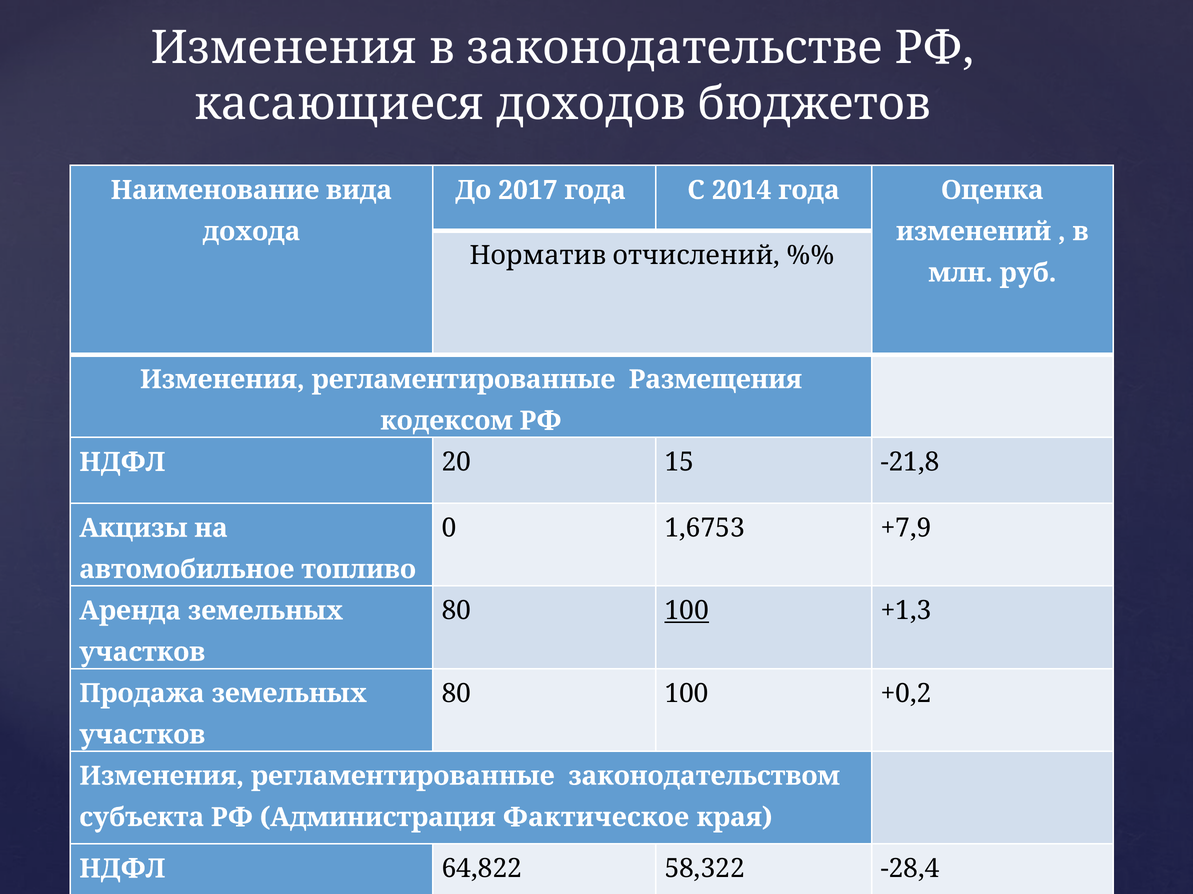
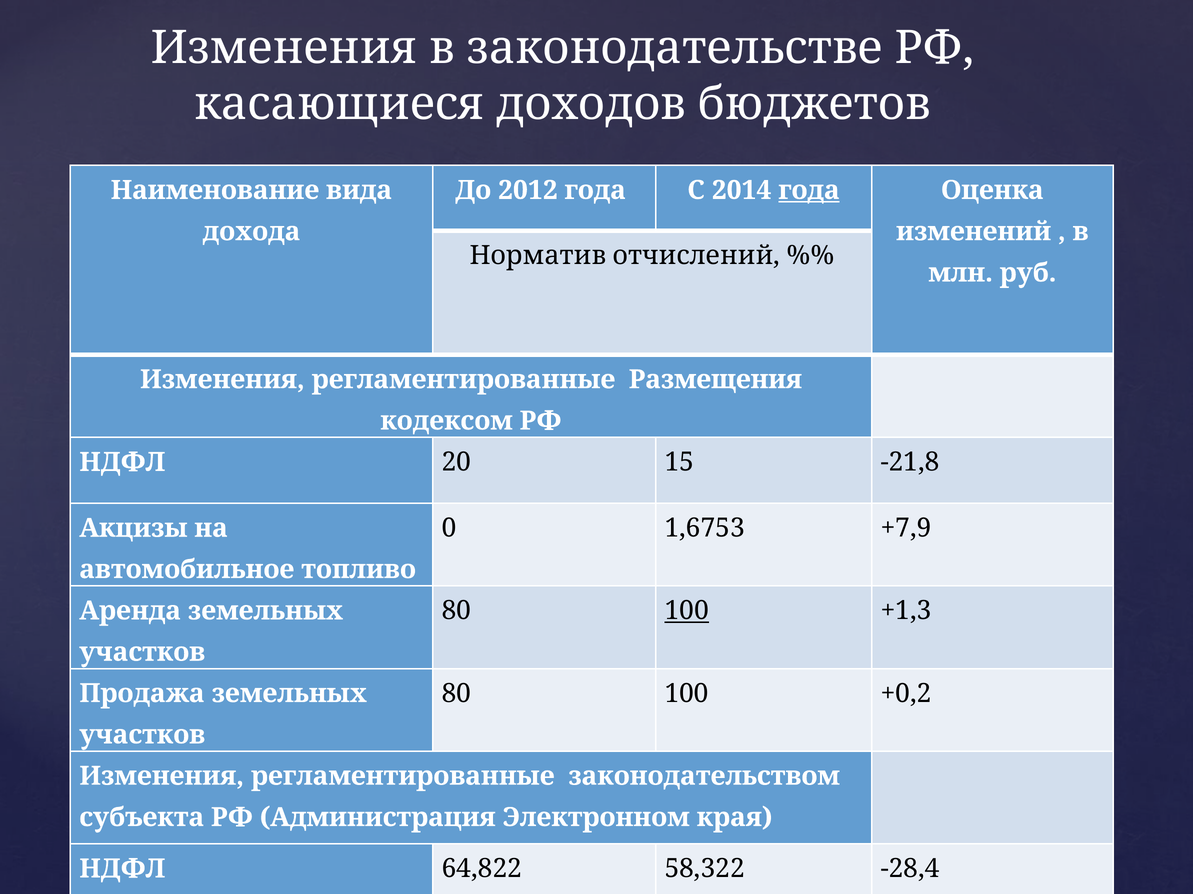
2017: 2017 -> 2012
года at (809, 190) underline: none -> present
Фактическое: Фактическое -> Электронном
